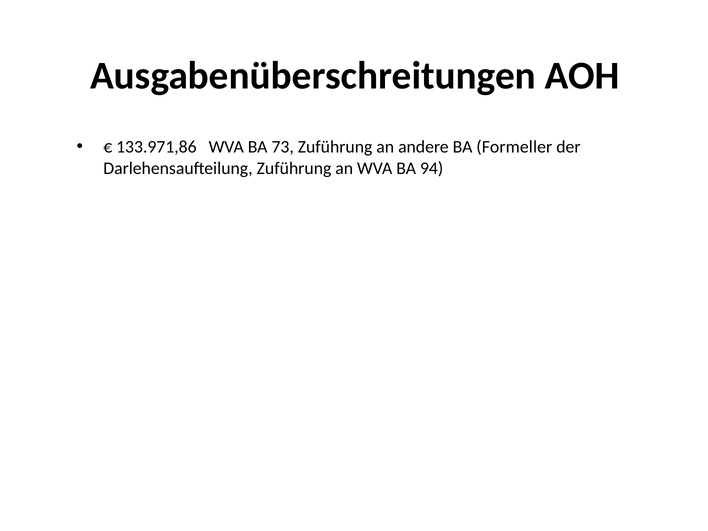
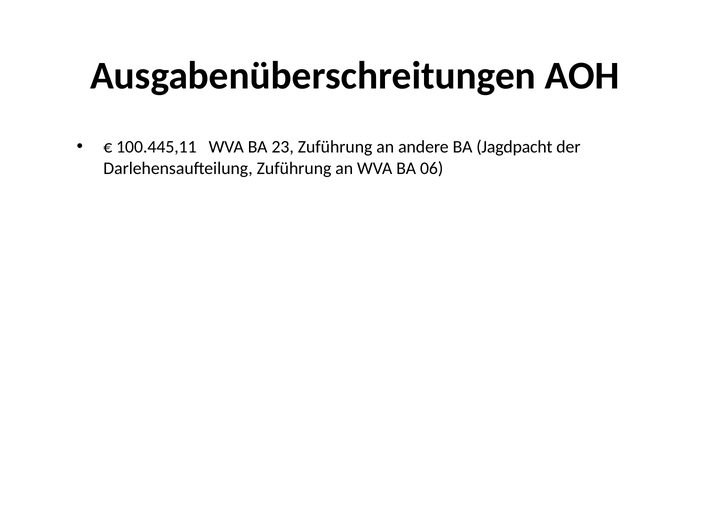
133.971,86: 133.971,86 -> 100.445,11
73: 73 -> 23
Formeller: Formeller -> Jagdpacht
94: 94 -> 06
